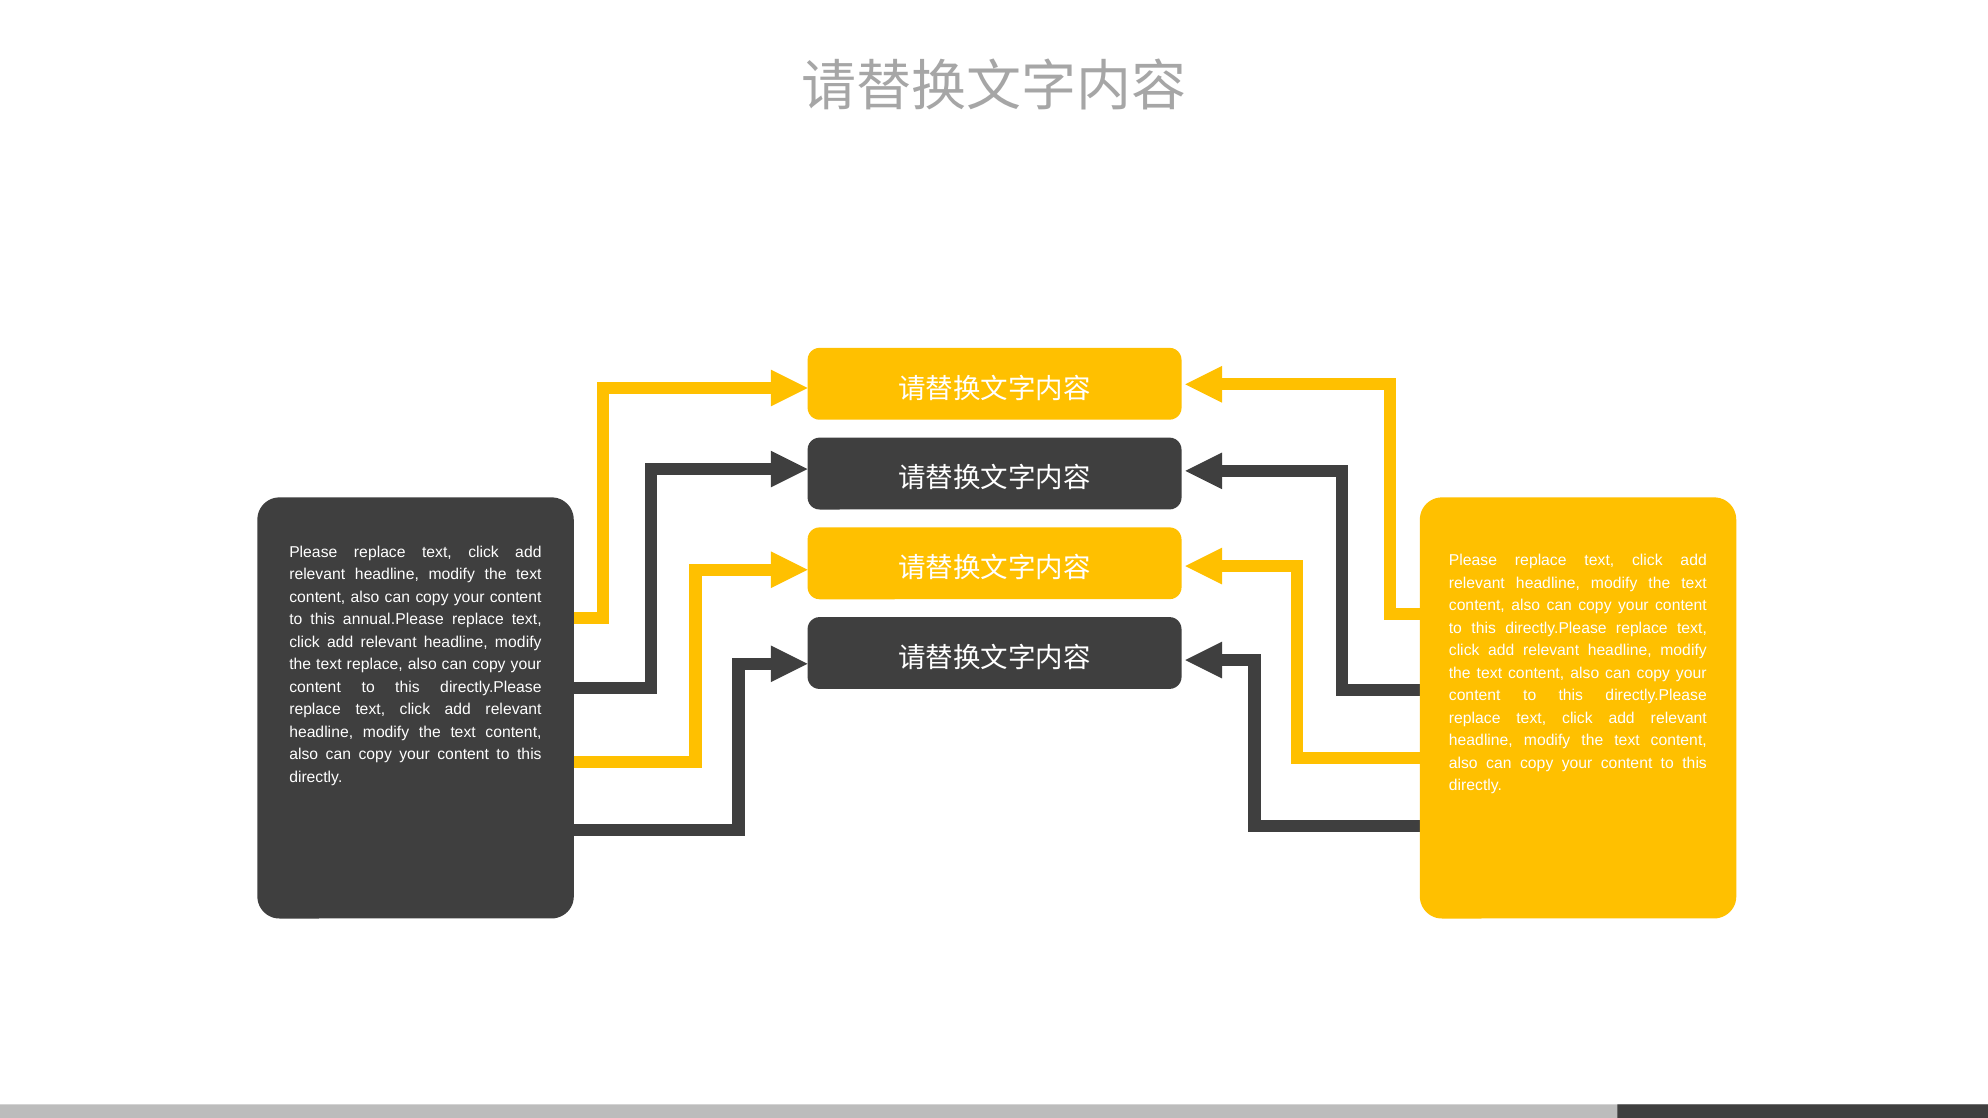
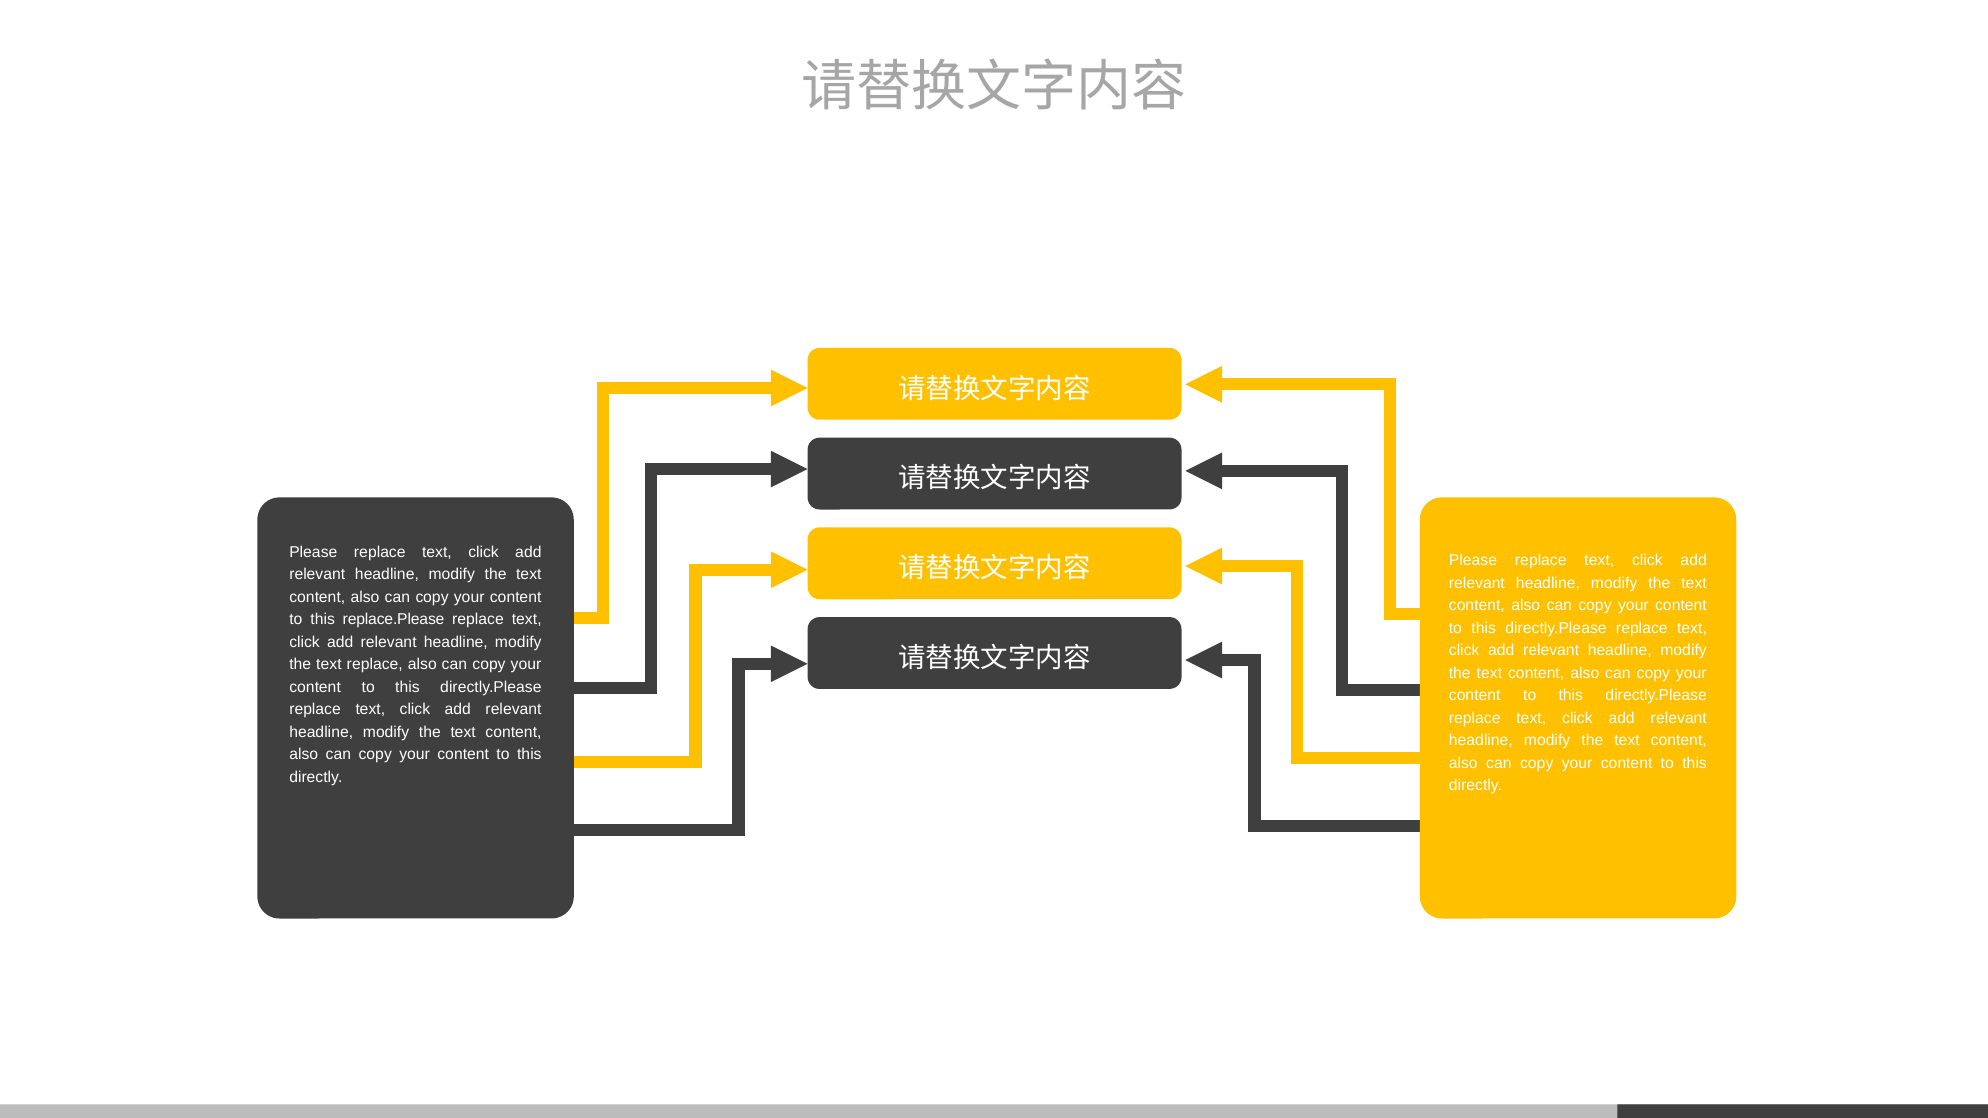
annual.Please: annual.Please -> replace.Please
